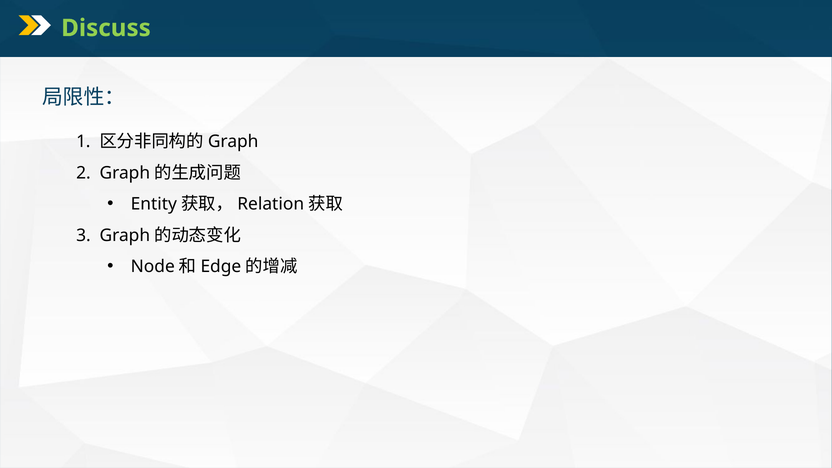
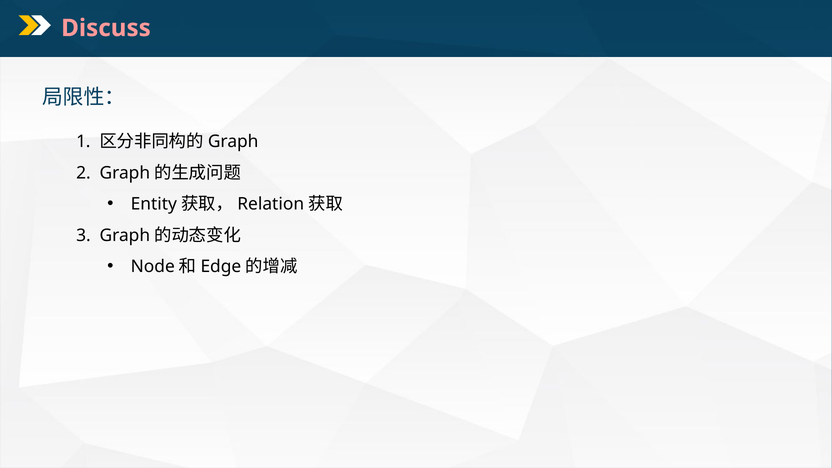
Discuss colour: light green -> pink
